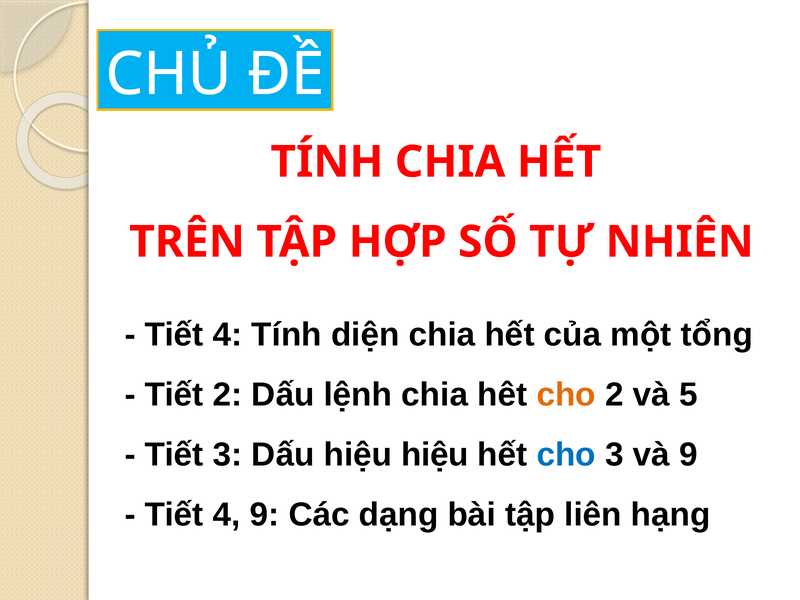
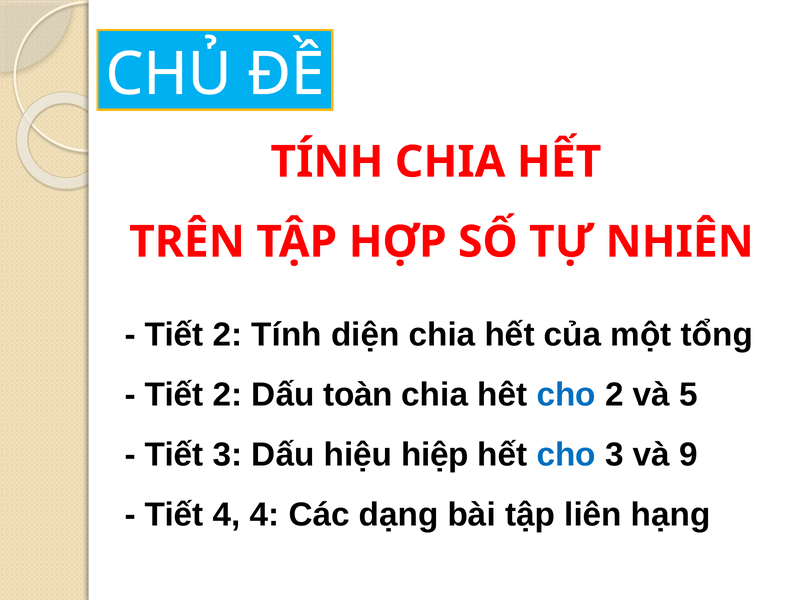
4 at (228, 335): 4 -> 2
lệnh: lệnh -> toàn
cho at (566, 395) colour: orange -> blue
hiệu hiệu: hiệu -> hiệp
4 9: 9 -> 4
